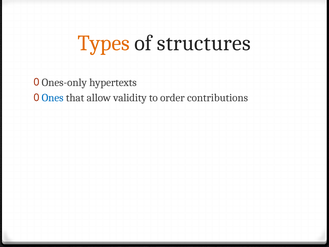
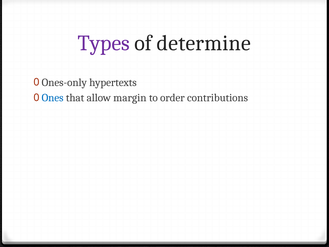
Types colour: orange -> purple
structures: structures -> determine
validity: validity -> margin
